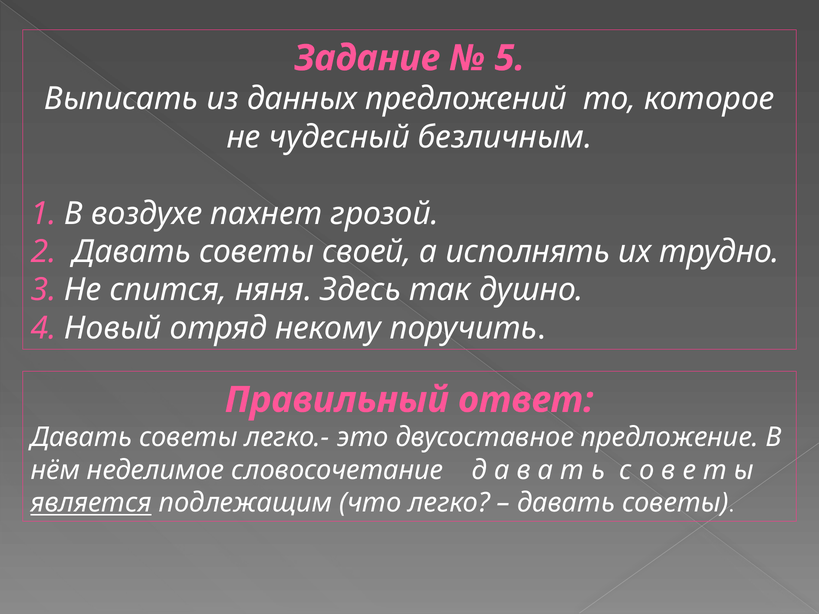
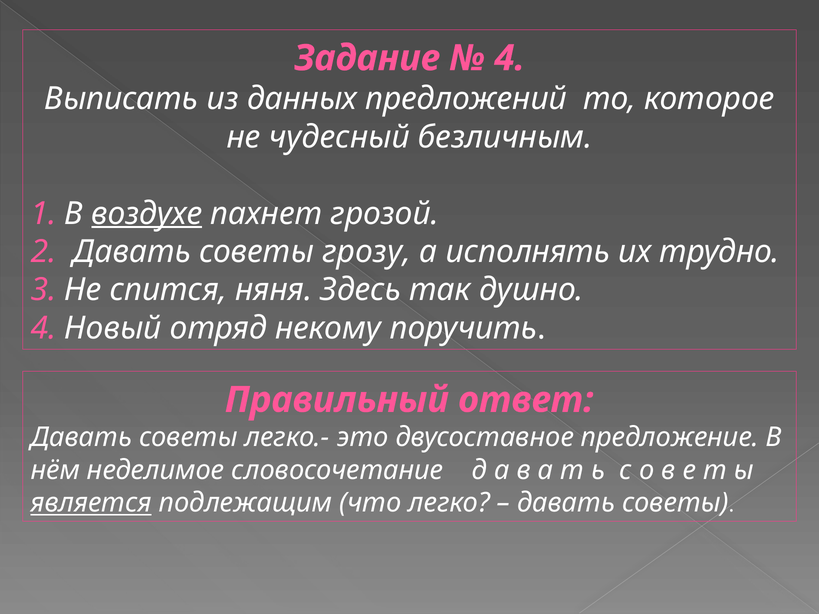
5 at (510, 58): 5 -> 4
воздухе underline: none -> present
своей: своей -> грозу
